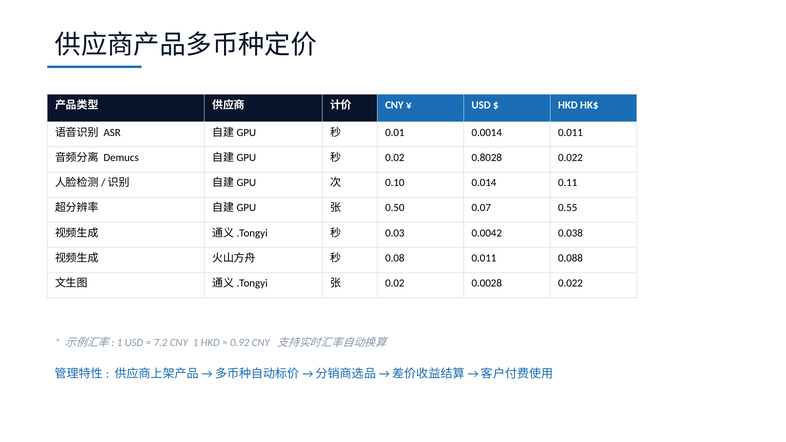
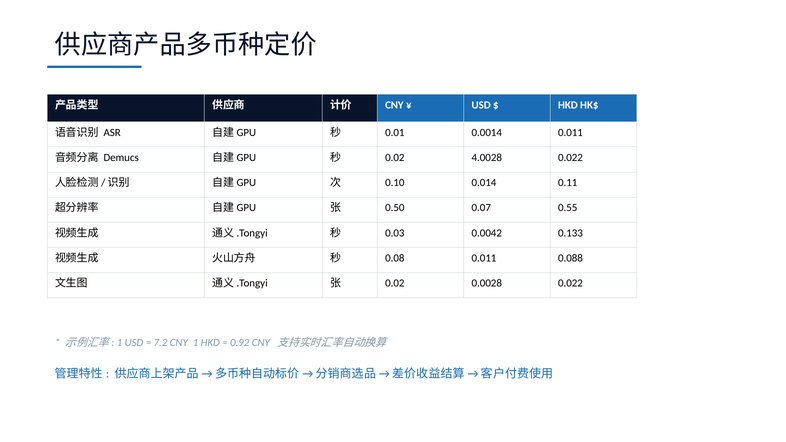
0.8028: 0.8028 -> 4.0028
0.038: 0.038 -> 0.133
